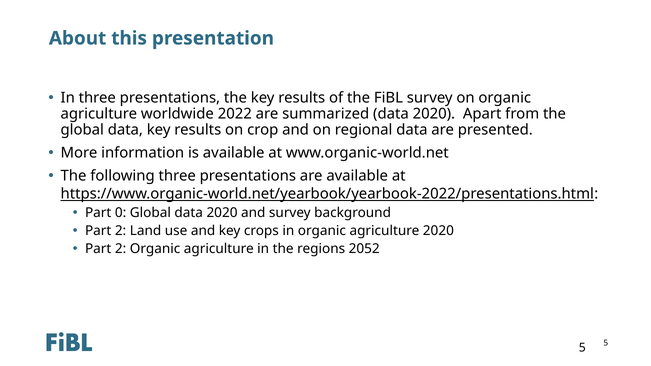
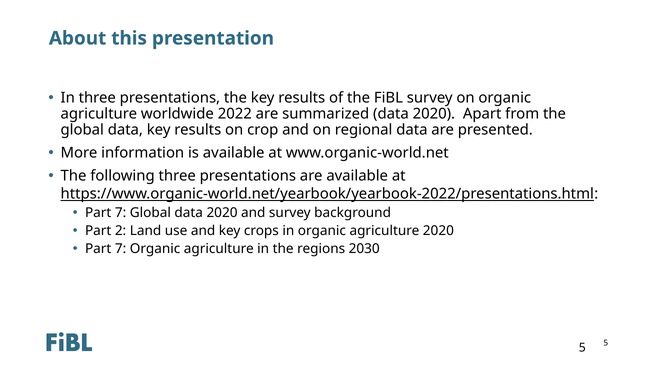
0 at (121, 213): 0 -> 7
2 at (121, 249): 2 -> 7
2052: 2052 -> 2030
